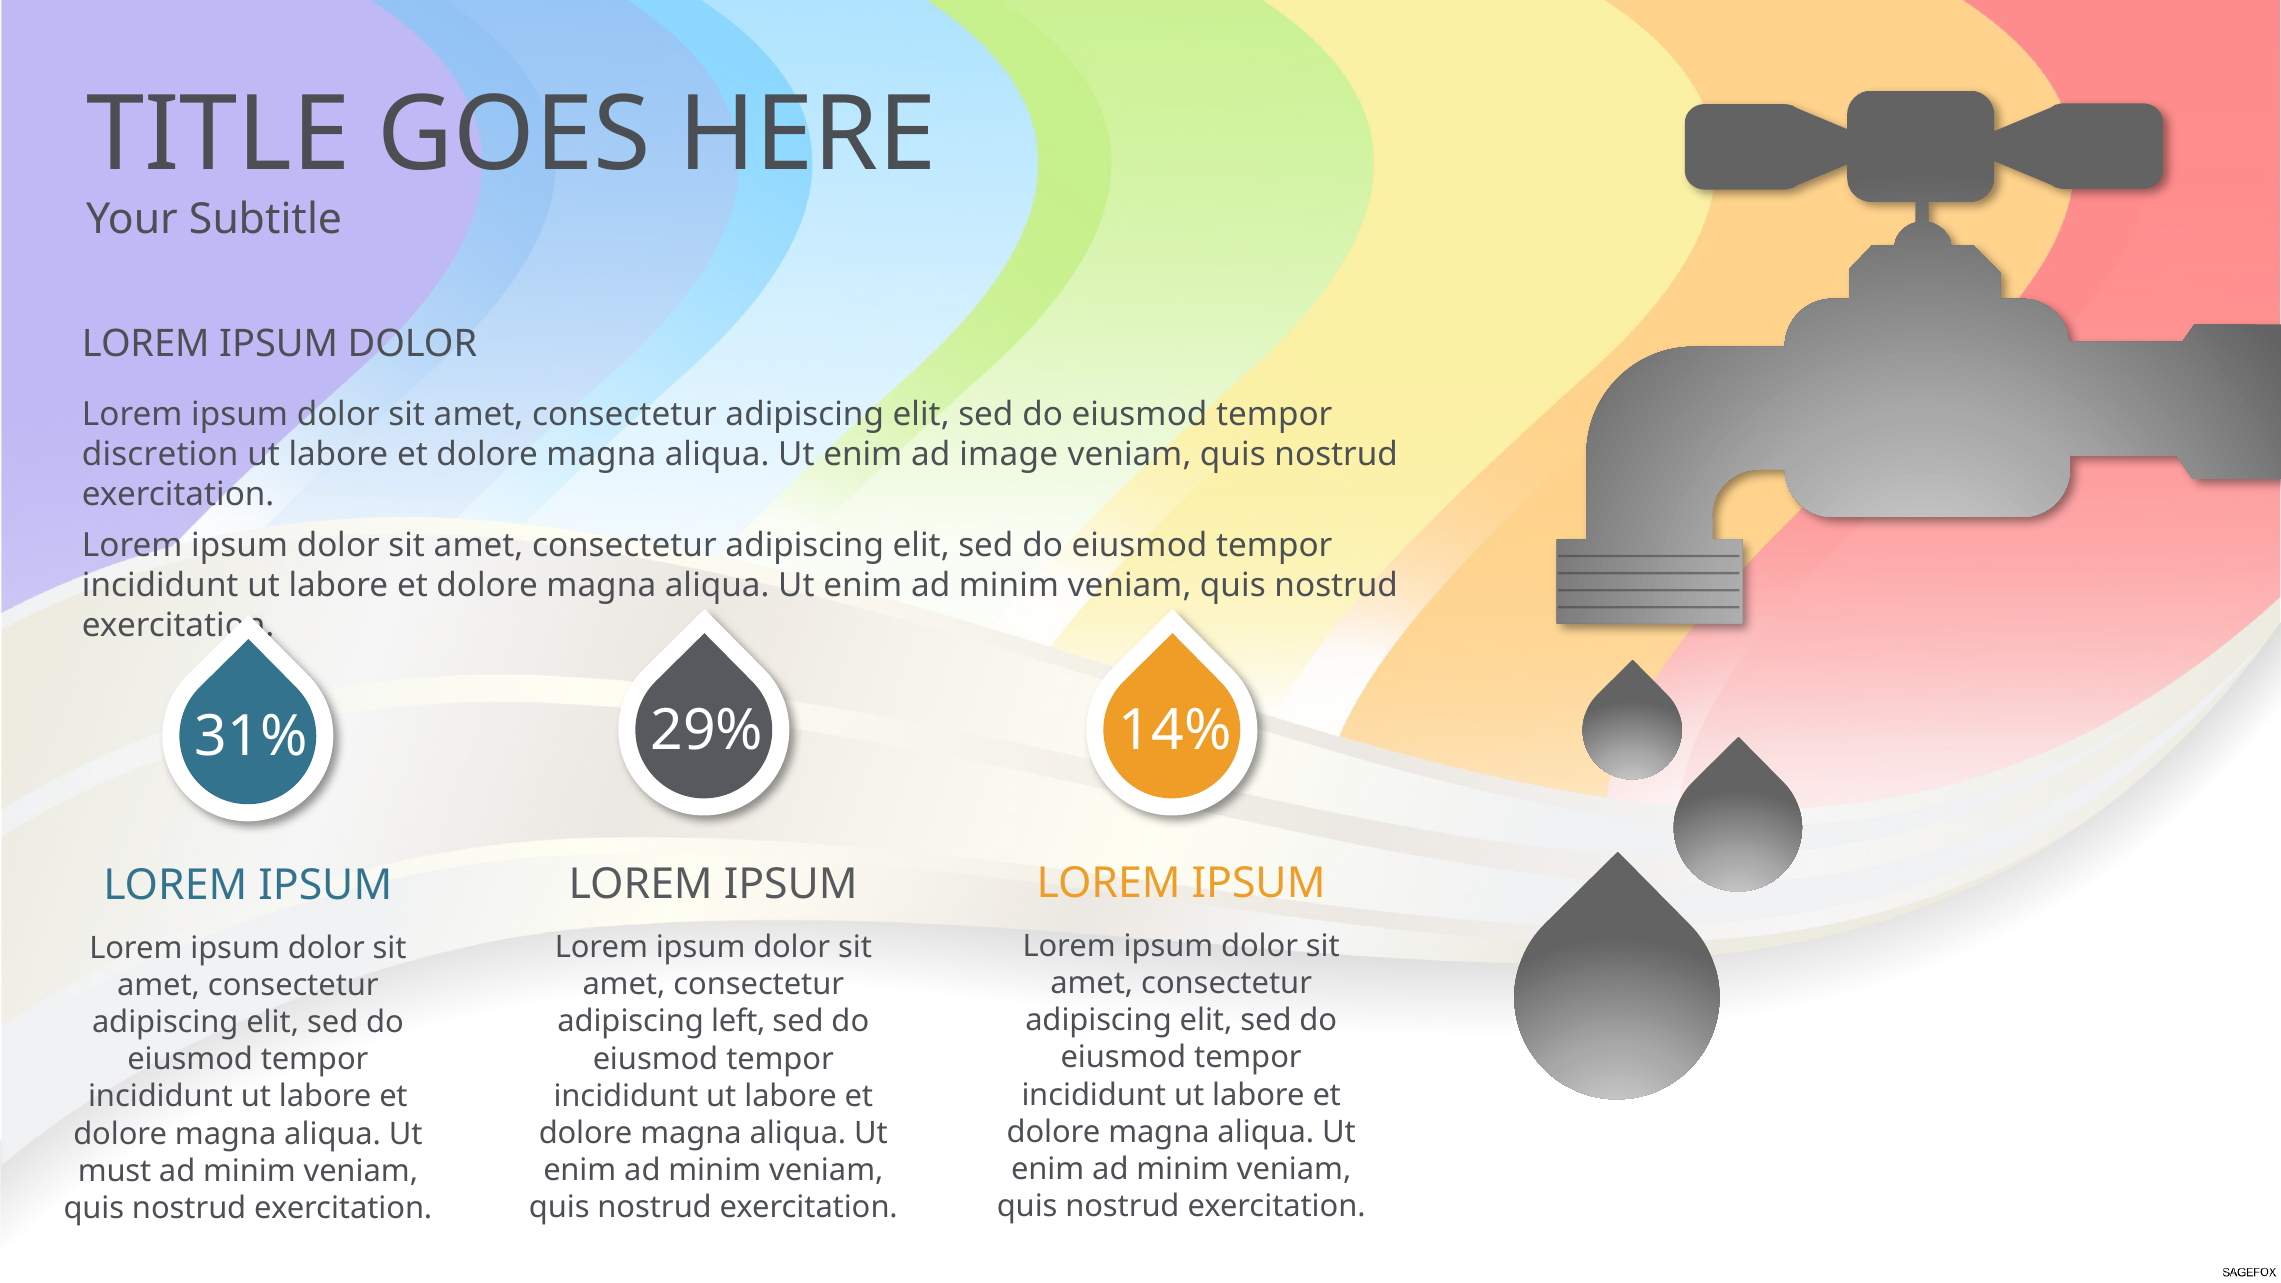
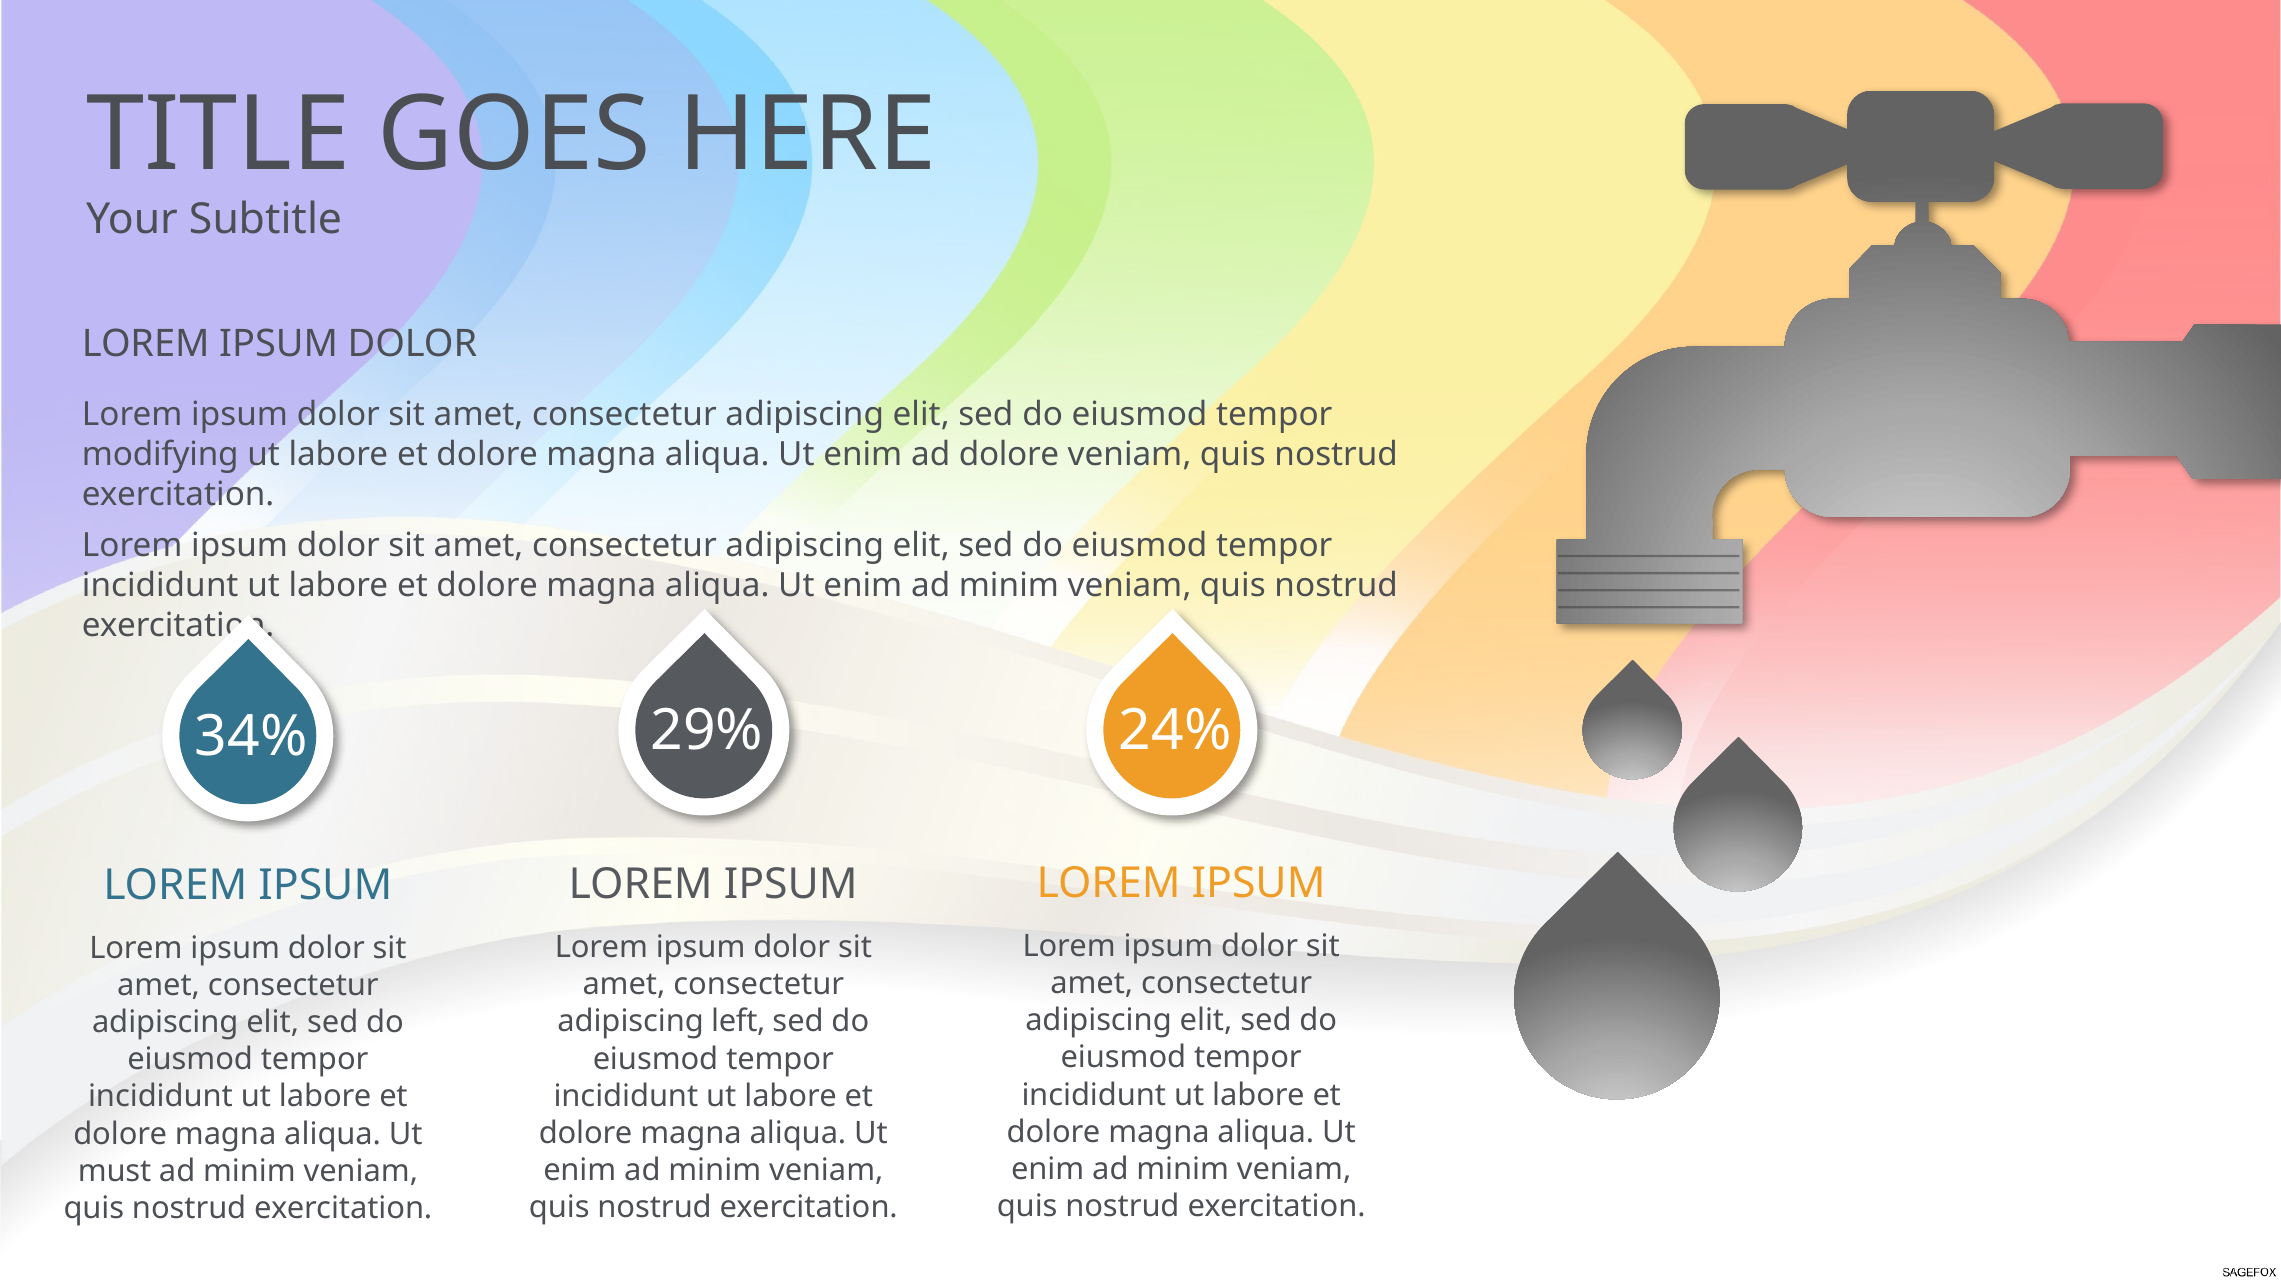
discretion: discretion -> modifying
ad image: image -> dolore
31%: 31% -> 34%
14%: 14% -> 24%
